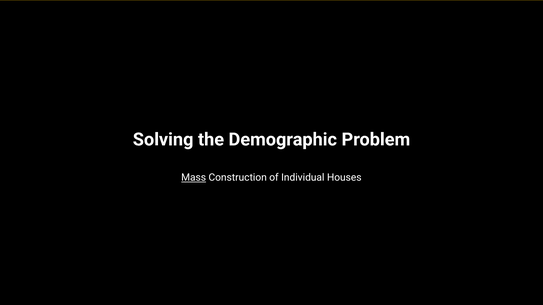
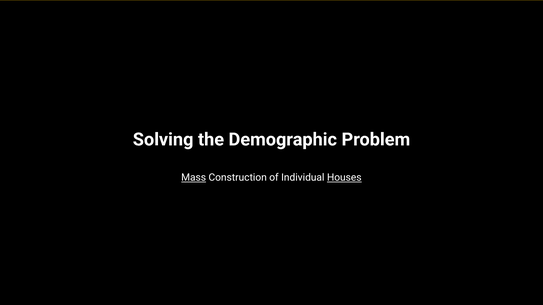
Houses underline: none -> present
